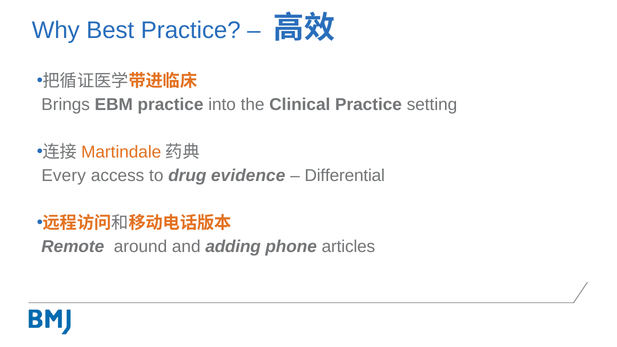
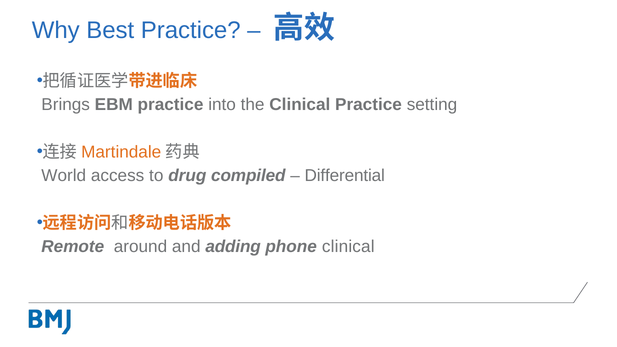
Every: Every -> World
evidence: evidence -> compiled
phone articles: articles -> clinical
